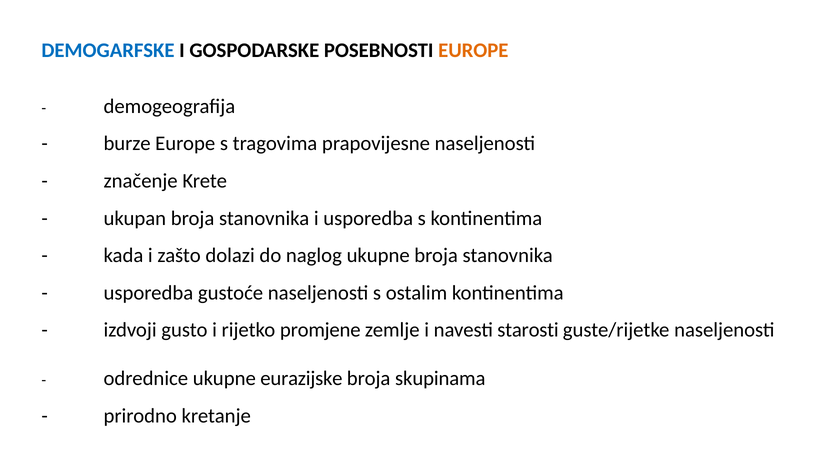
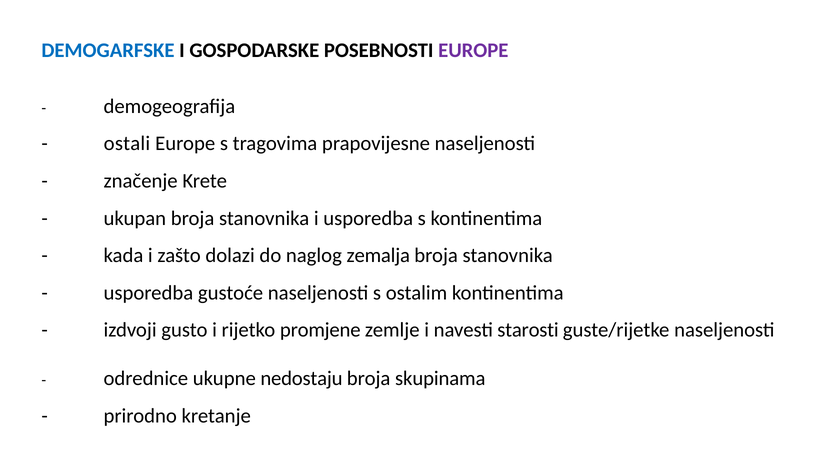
EUROPE at (473, 50) colour: orange -> purple
burze: burze -> ostali
naglog ukupne: ukupne -> zemalja
eurazijske: eurazijske -> nedostaju
